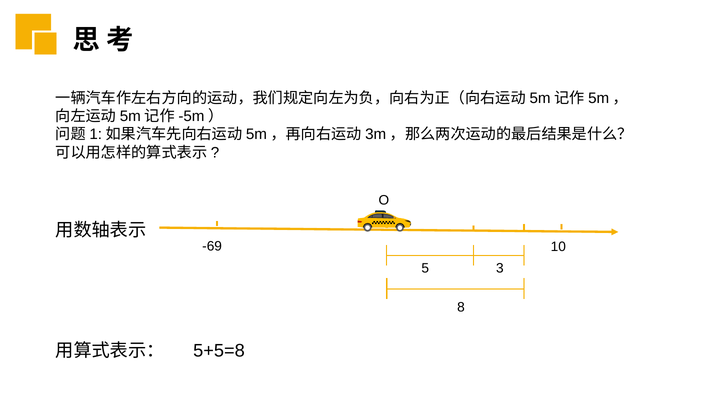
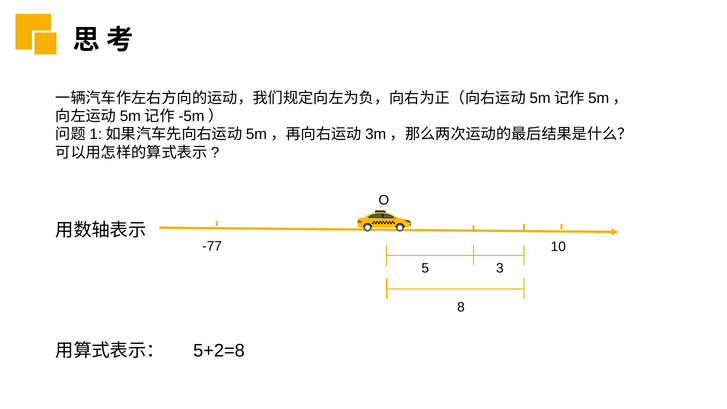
-69: -69 -> -77
5+5=8: 5+5=8 -> 5+2=8
